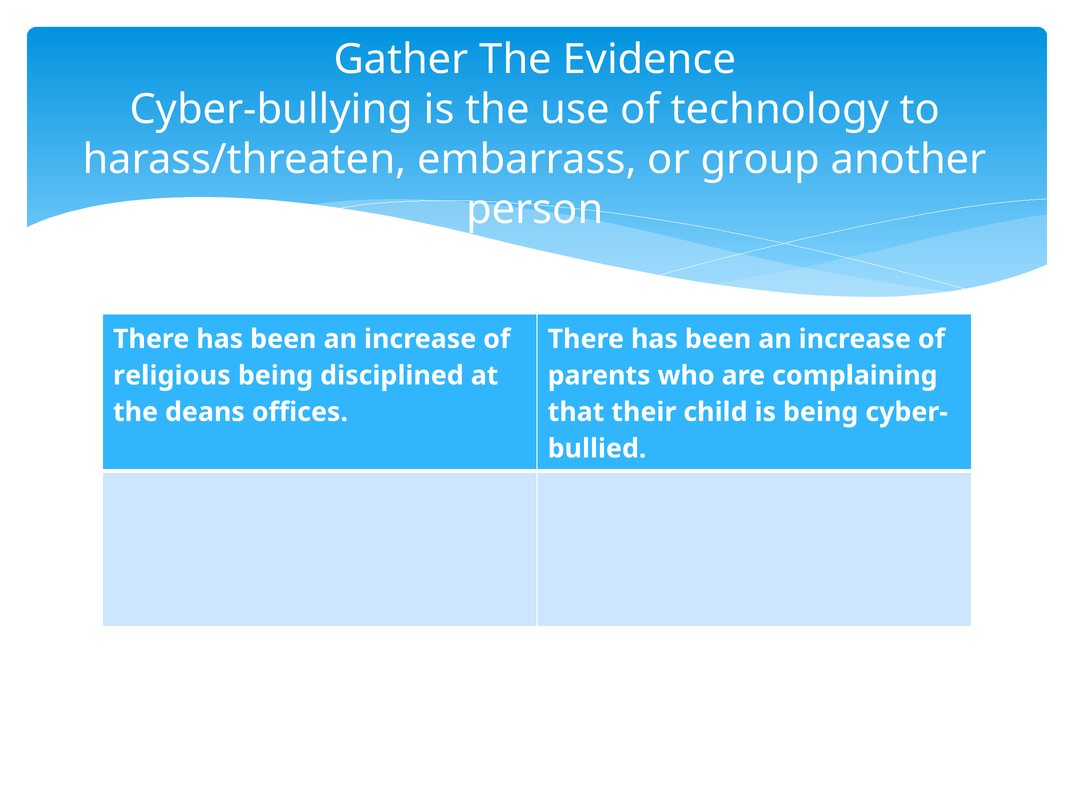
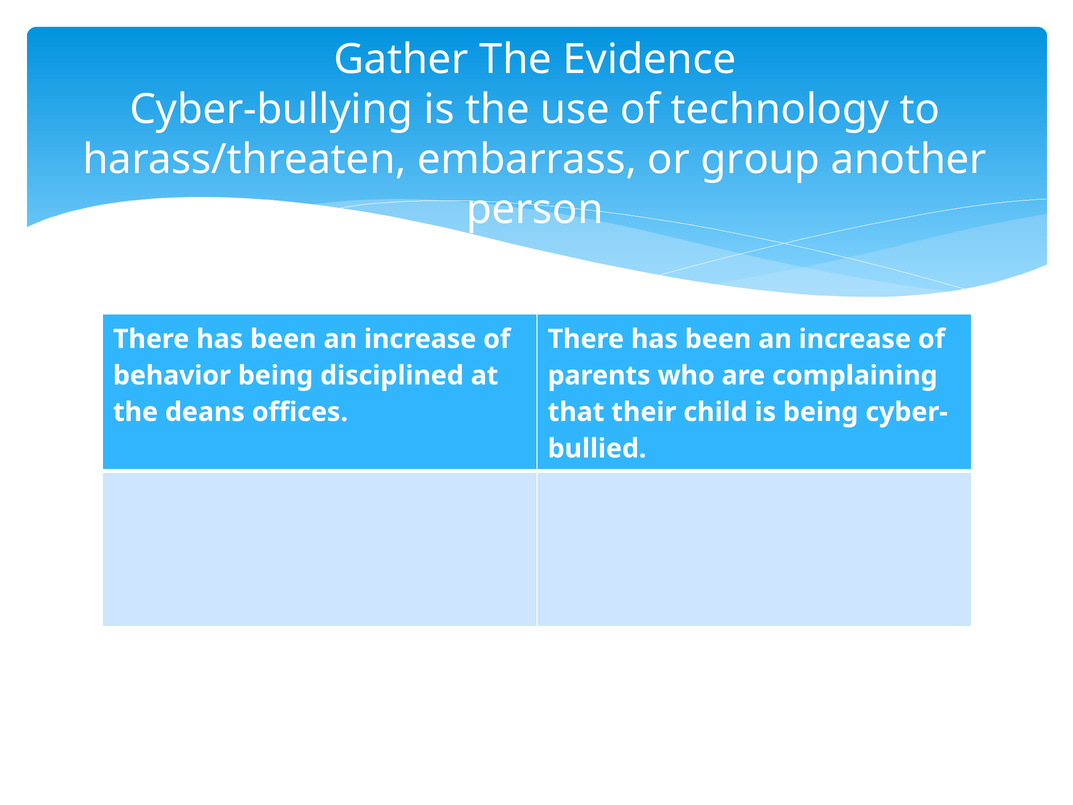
religious: religious -> behavior
